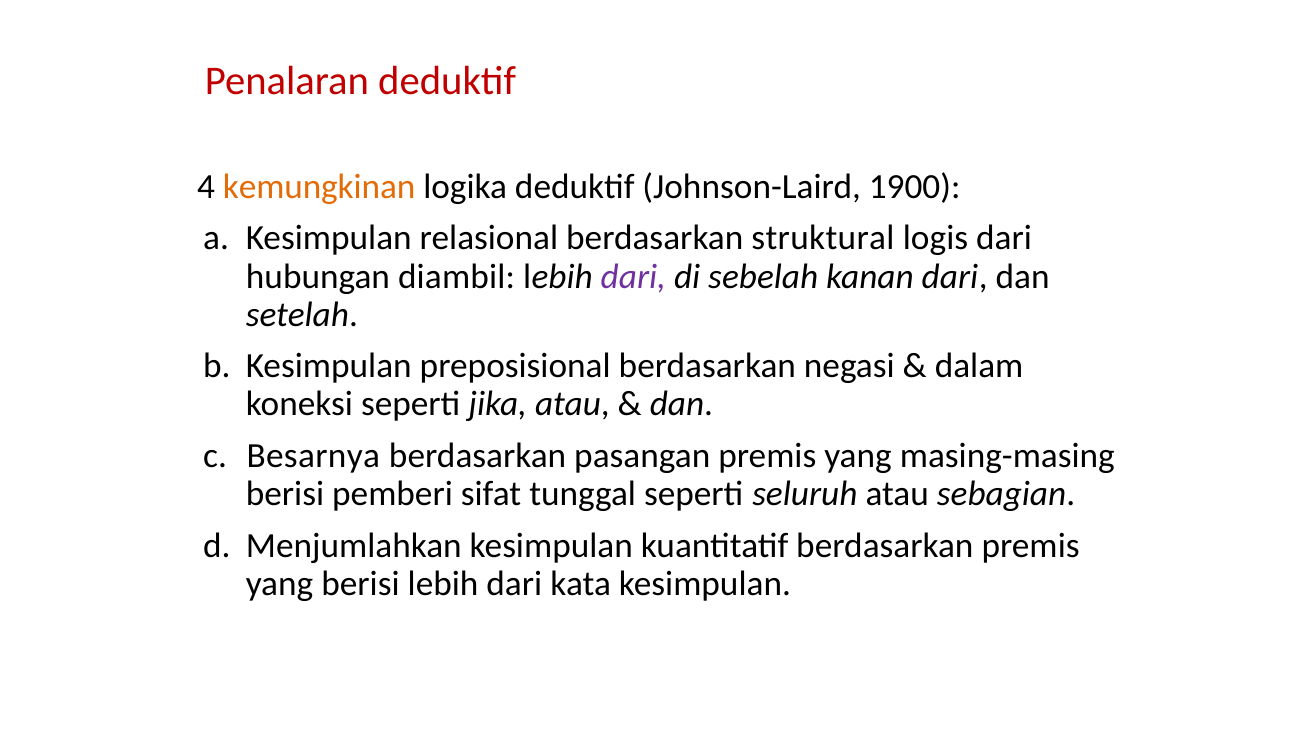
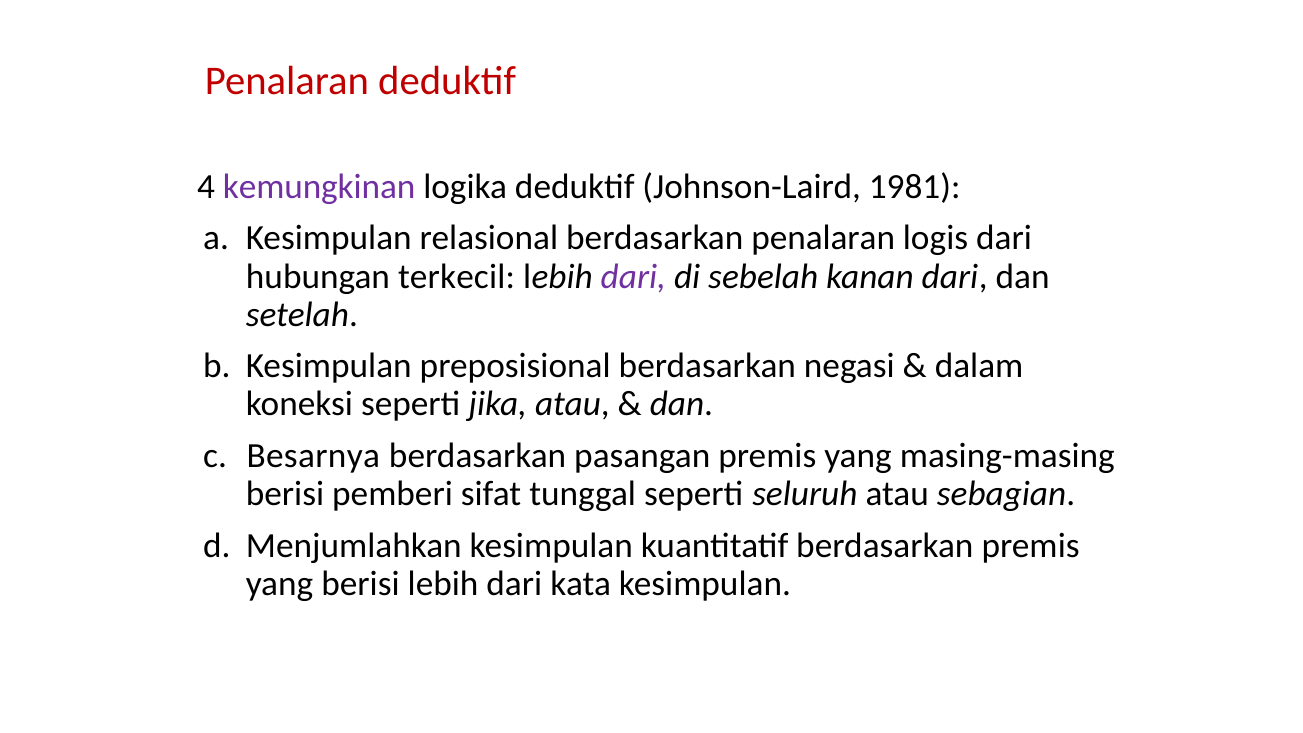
kemungkinan colour: orange -> purple
1900: 1900 -> 1981
berdasarkan struktural: struktural -> penalaran
diambil: diambil -> terkecil
